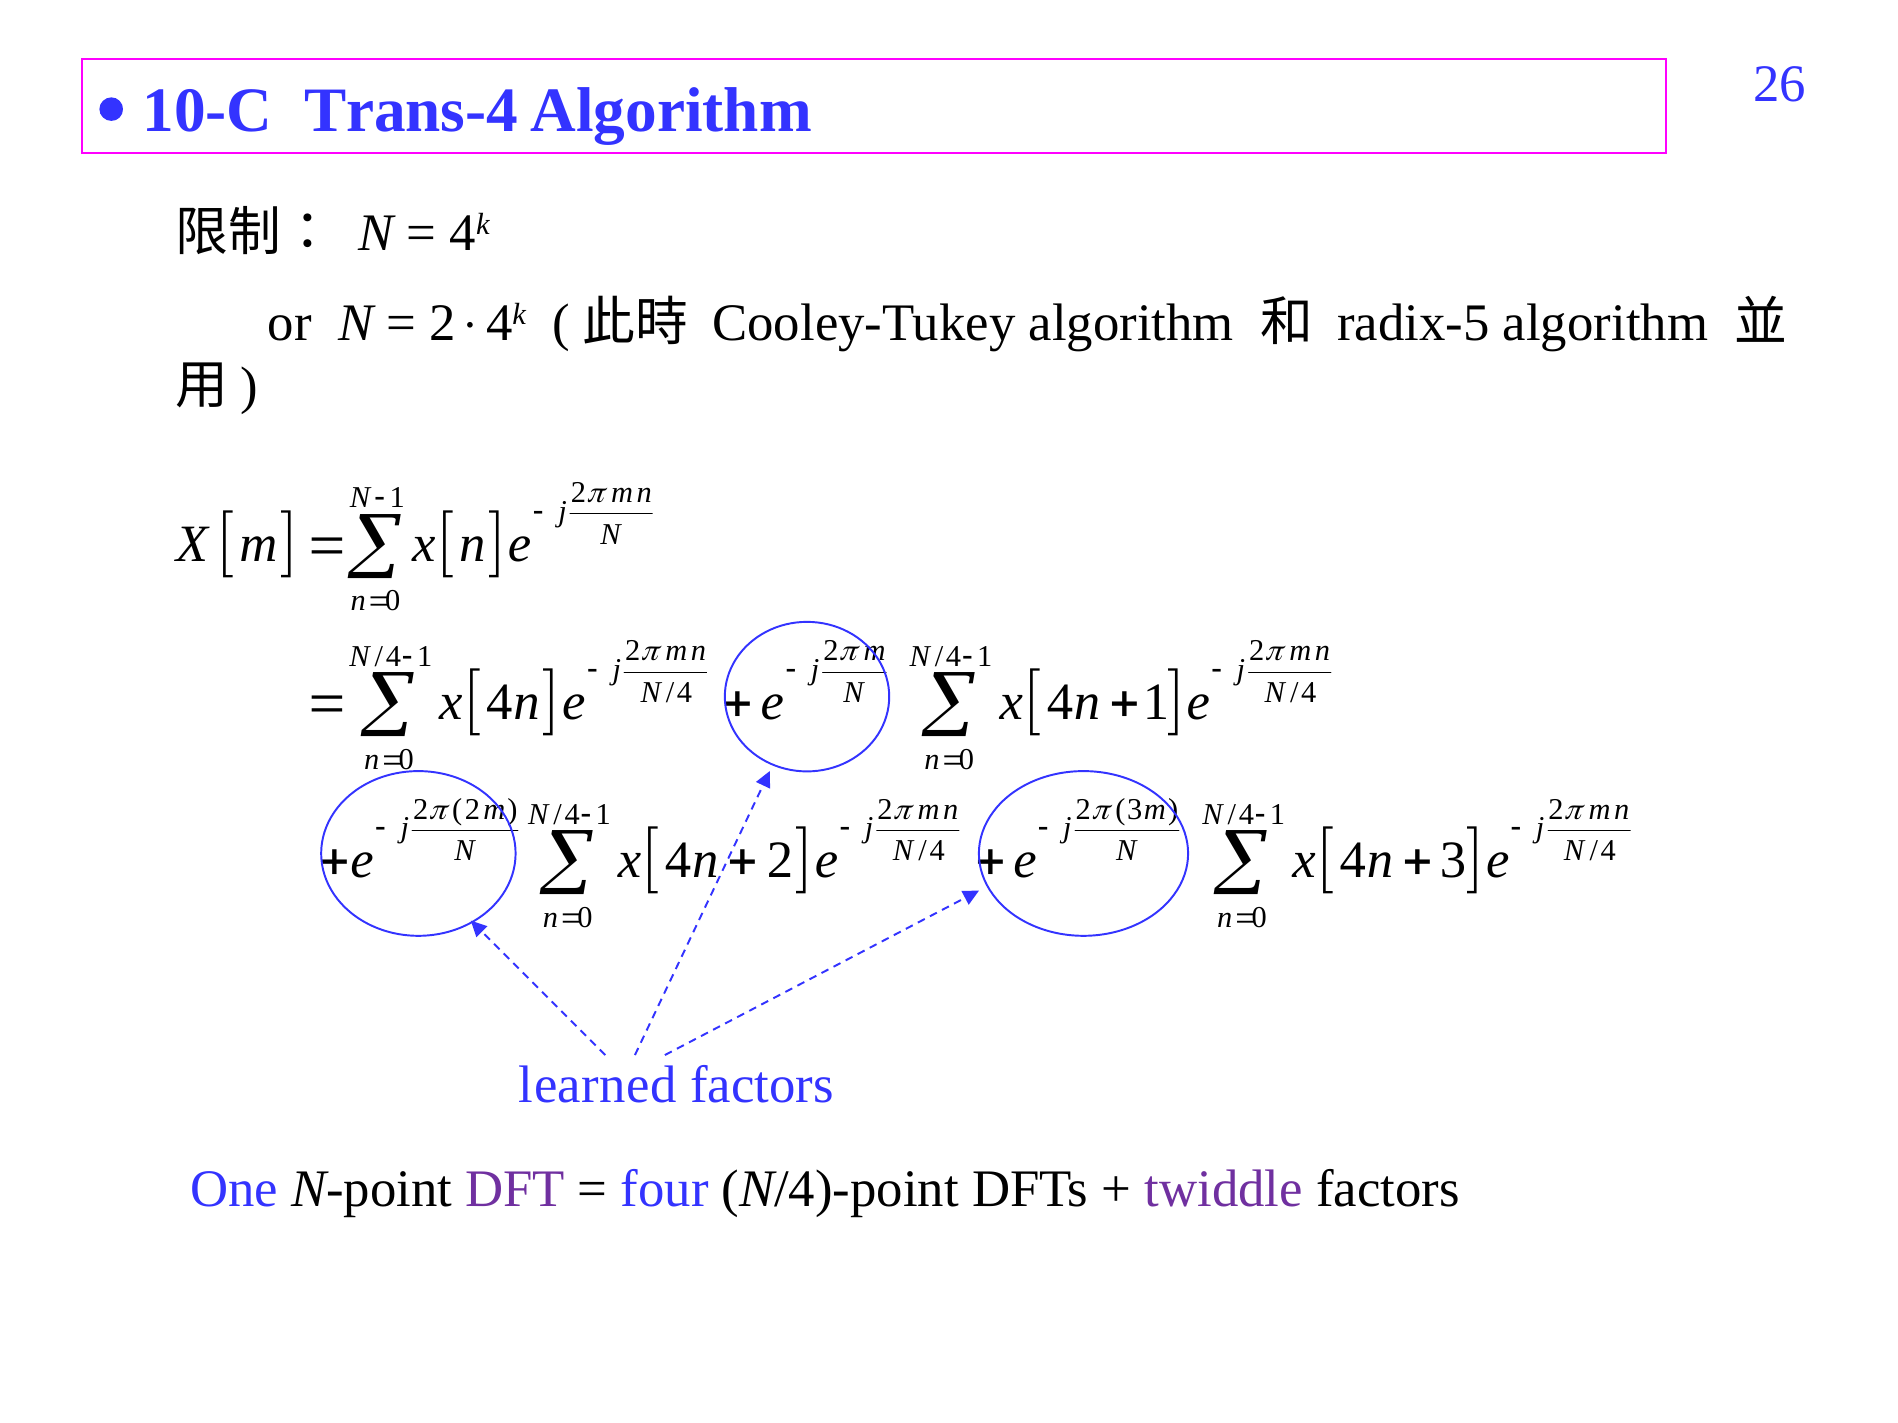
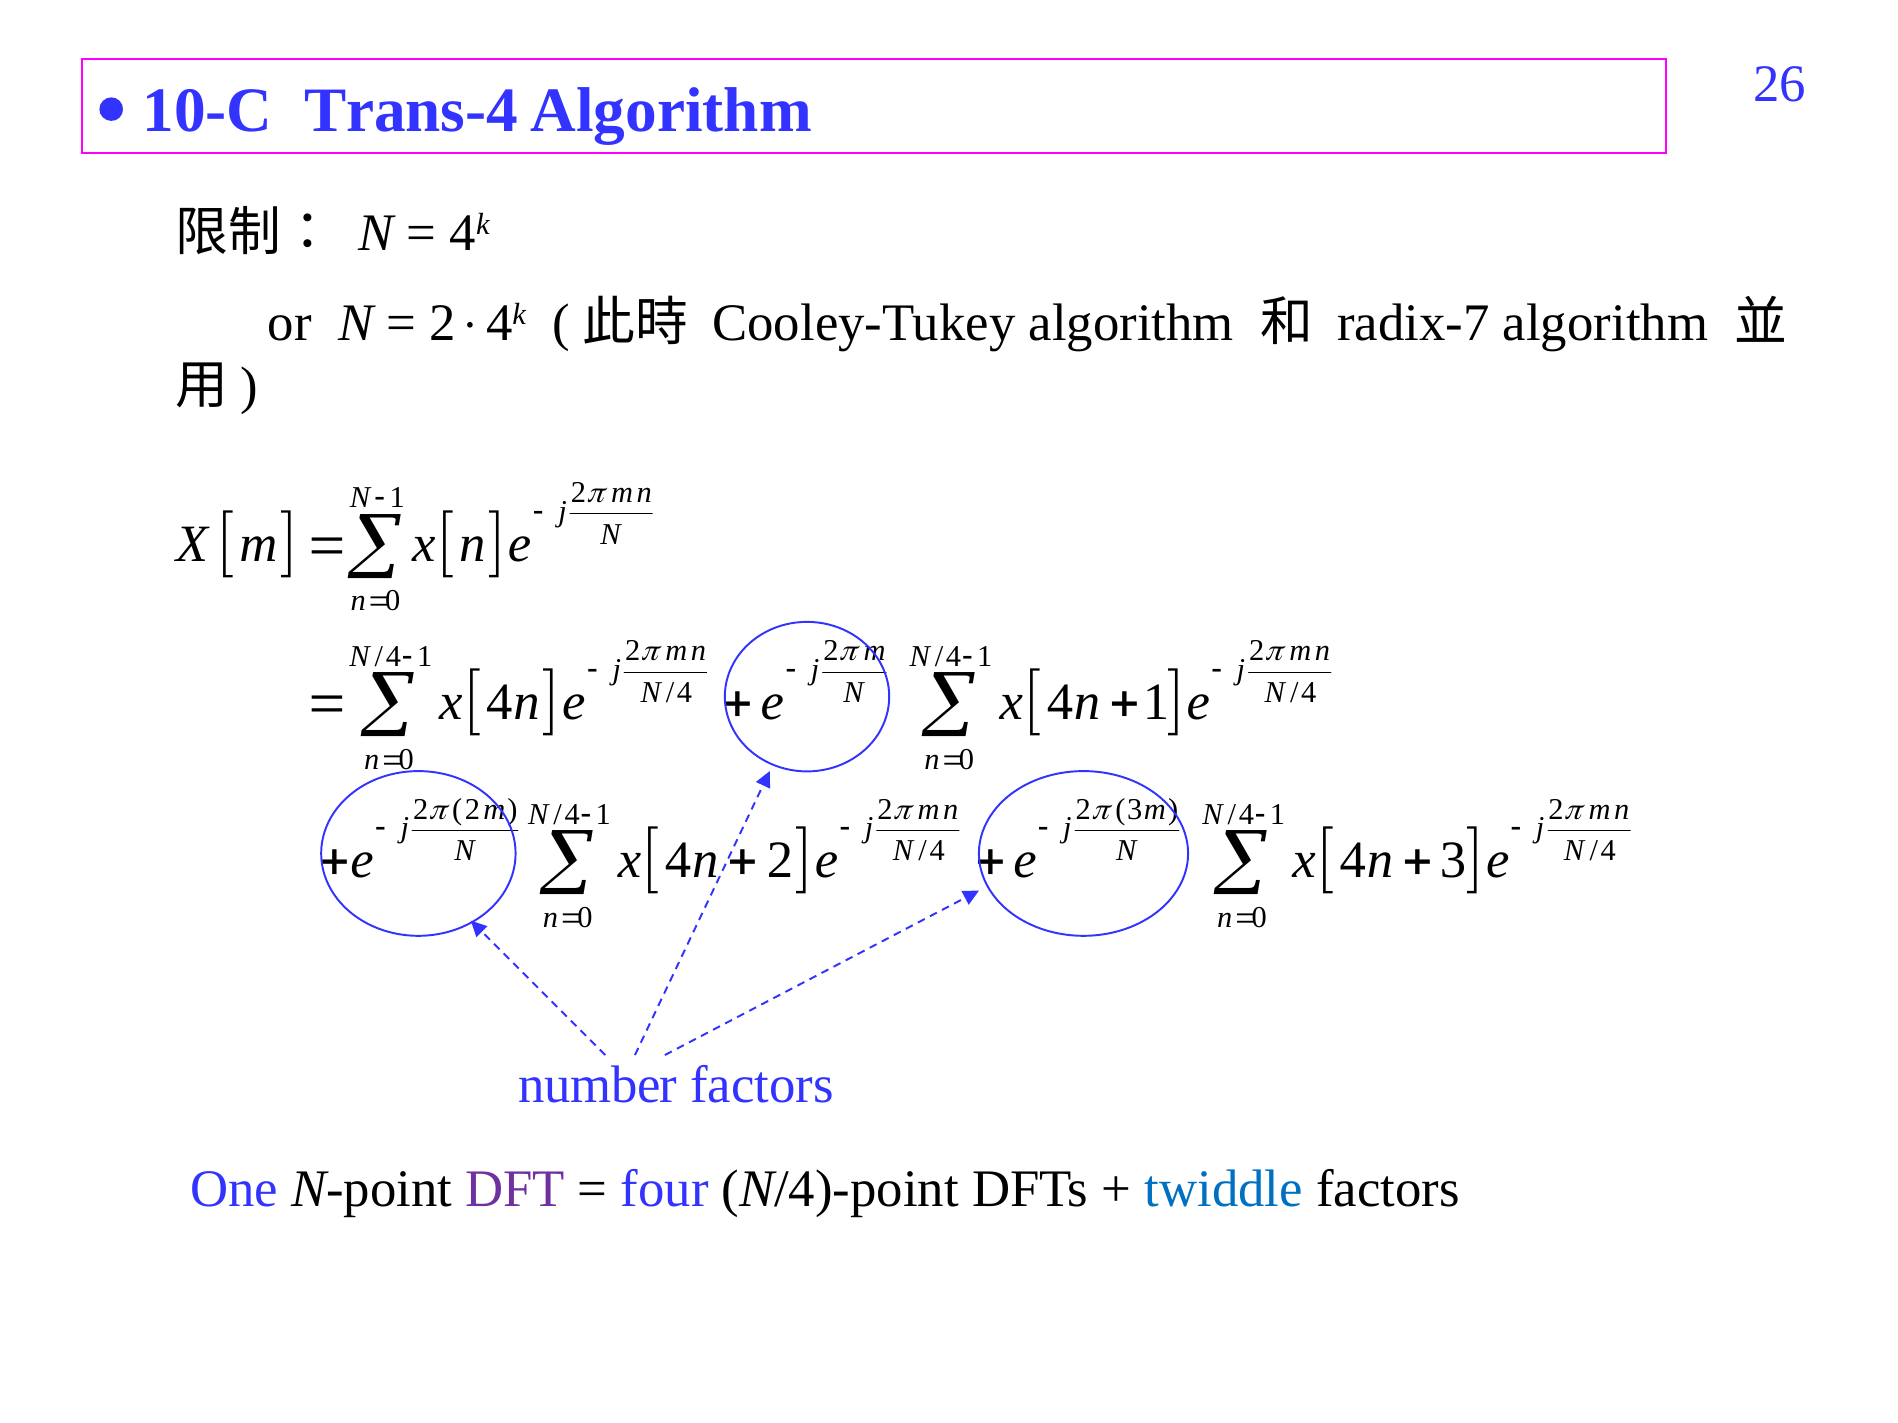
radix-5: radix-5 -> radix-7
learned: learned -> number
twiddle colour: purple -> blue
